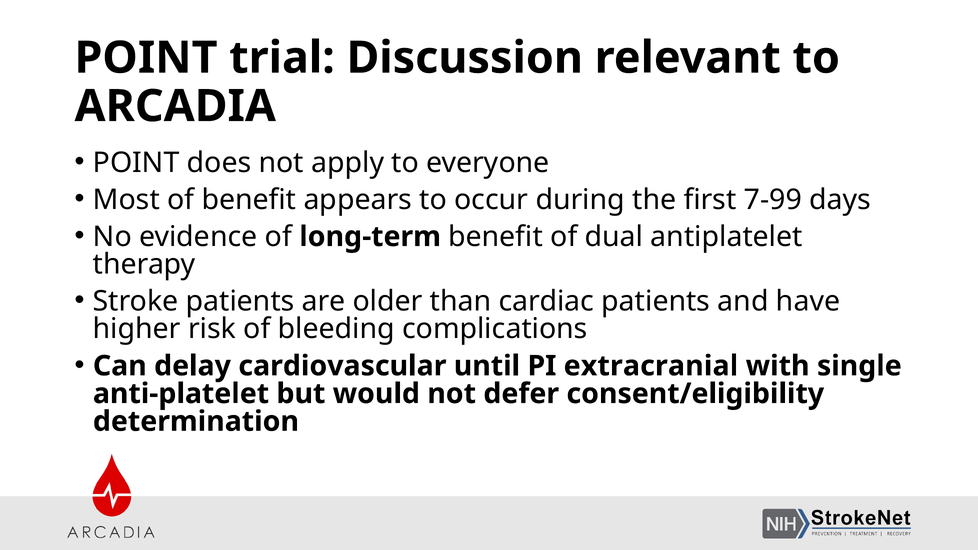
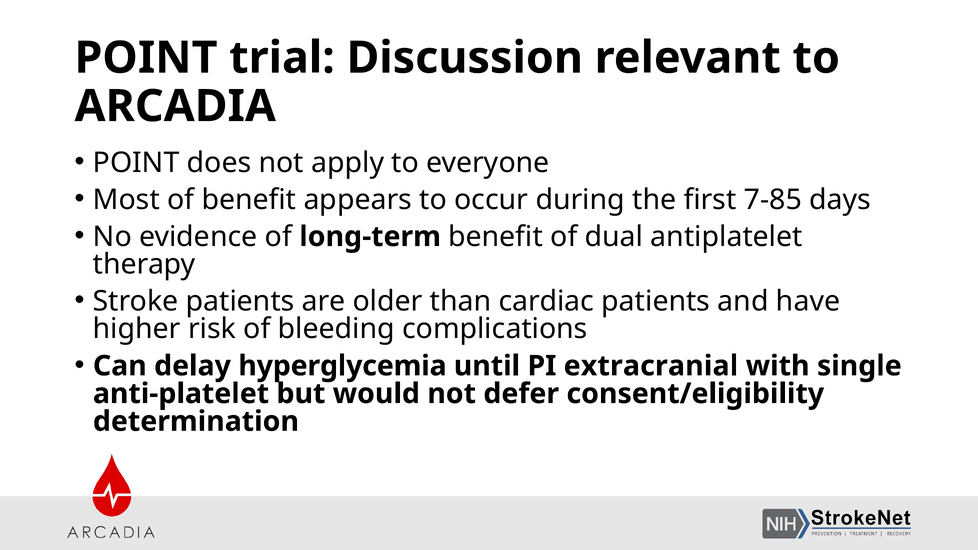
7-99: 7-99 -> 7-85
cardiovascular: cardiovascular -> hyperglycemia
